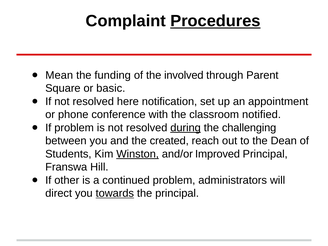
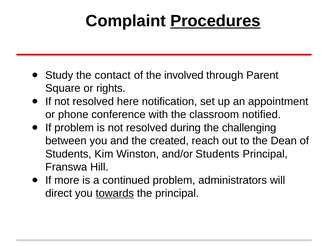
Mean: Mean -> Study
funding: funding -> contact
basic: basic -> rights
during underline: present -> none
Winston underline: present -> none
and/or Improved: Improved -> Students
other: other -> more
